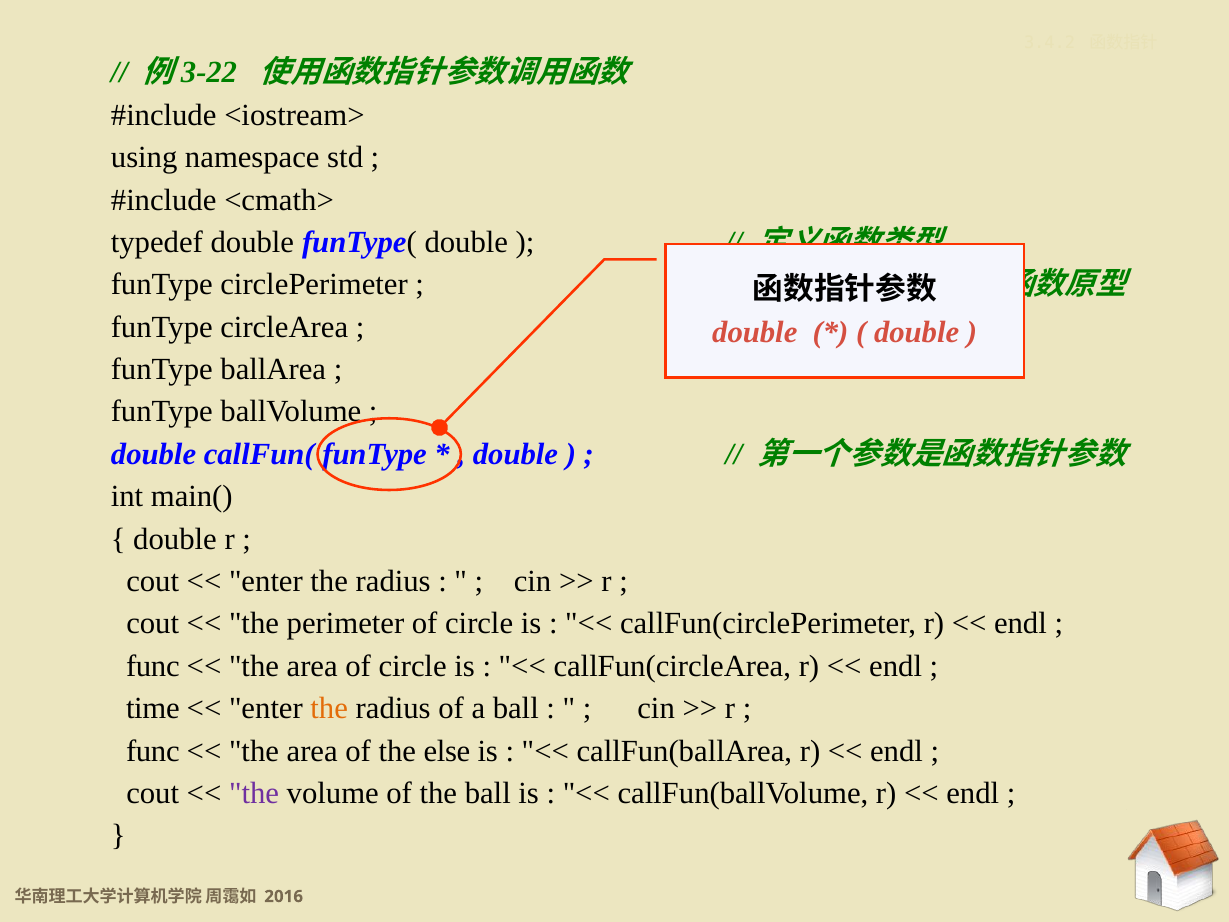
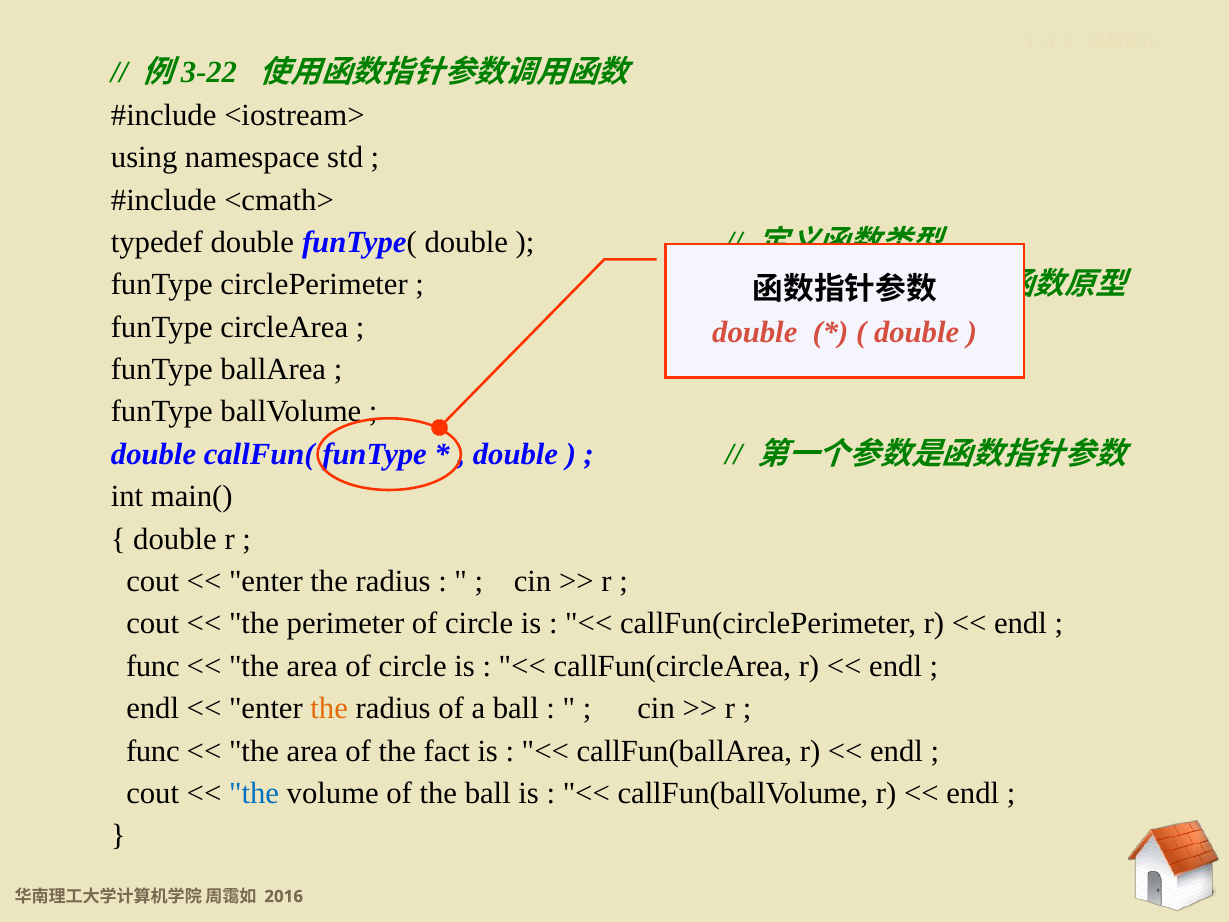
time at (153, 708): time -> endl
else: else -> fact
the at (254, 793) colour: purple -> blue
